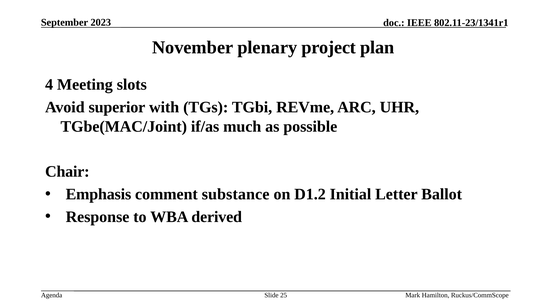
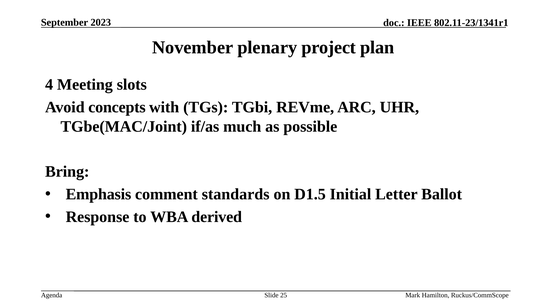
superior: superior -> concepts
Chair: Chair -> Bring
substance: substance -> standards
D1.2: D1.2 -> D1.5
